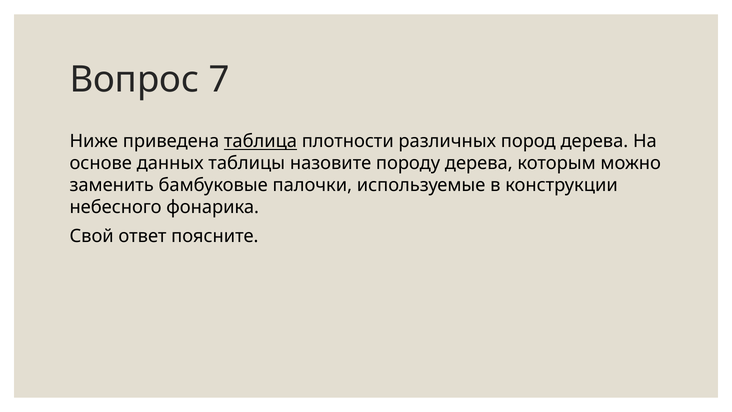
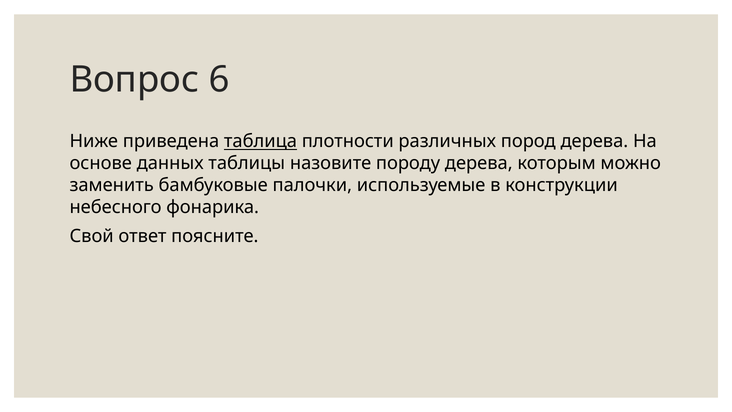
7: 7 -> 6
